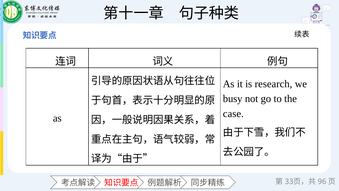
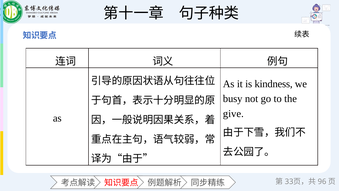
research: research -> kindness
case: case -> give
